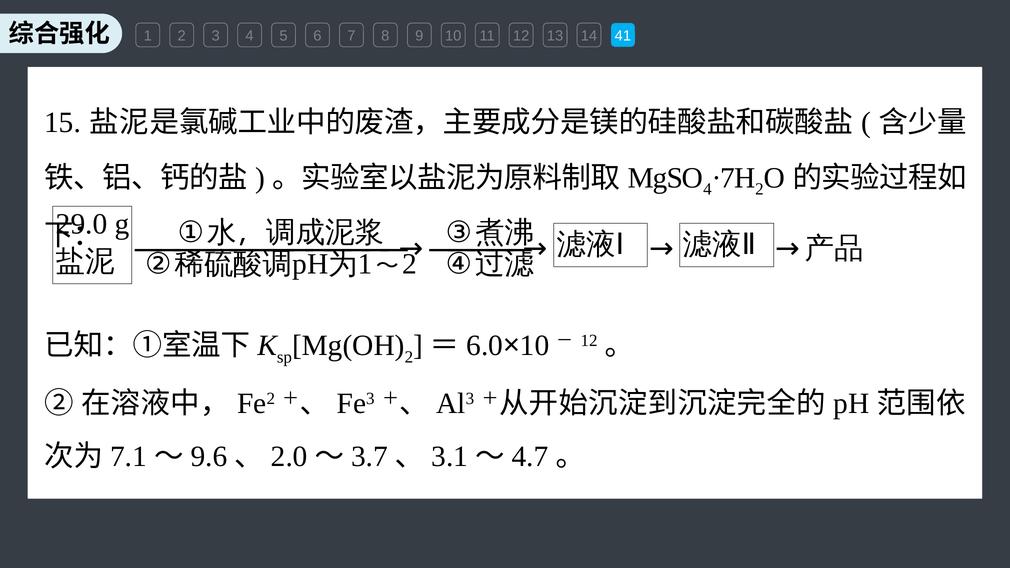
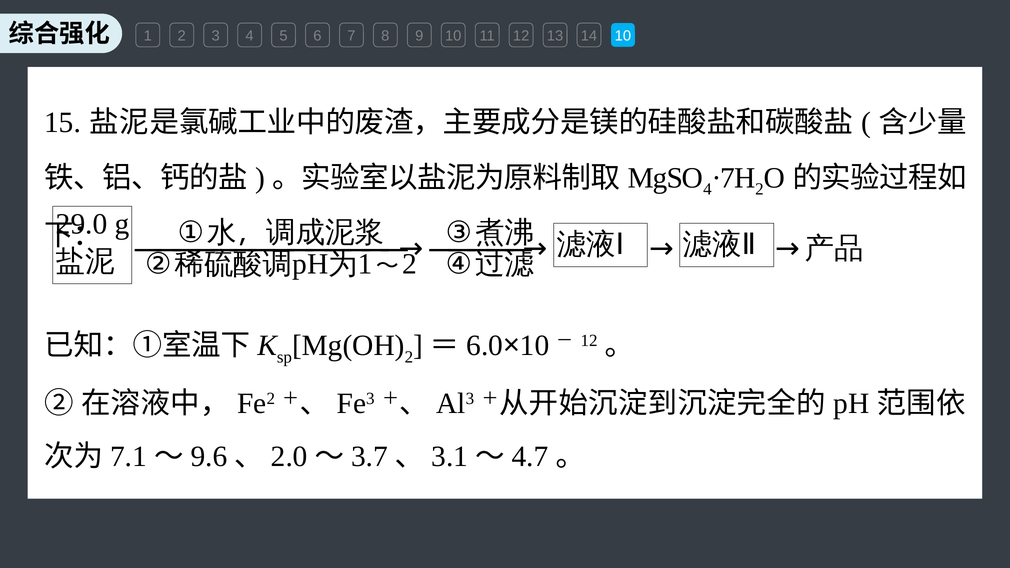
14 41: 41 -> 10
